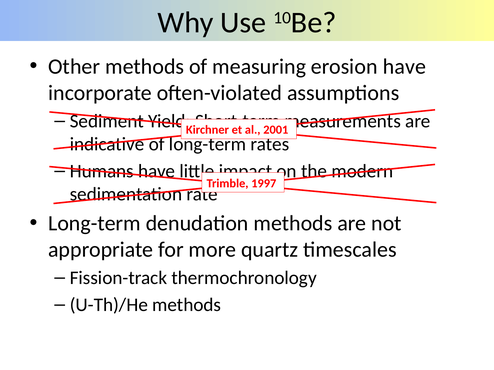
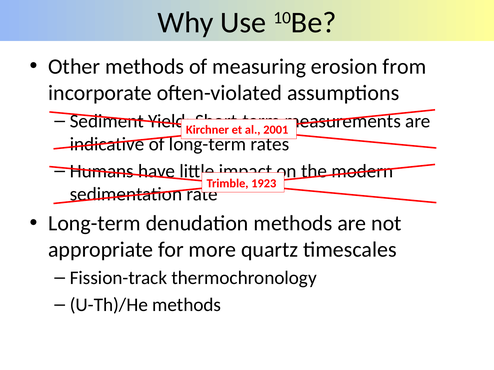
erosion have: have -> from
1997: 1997 -> 1923
